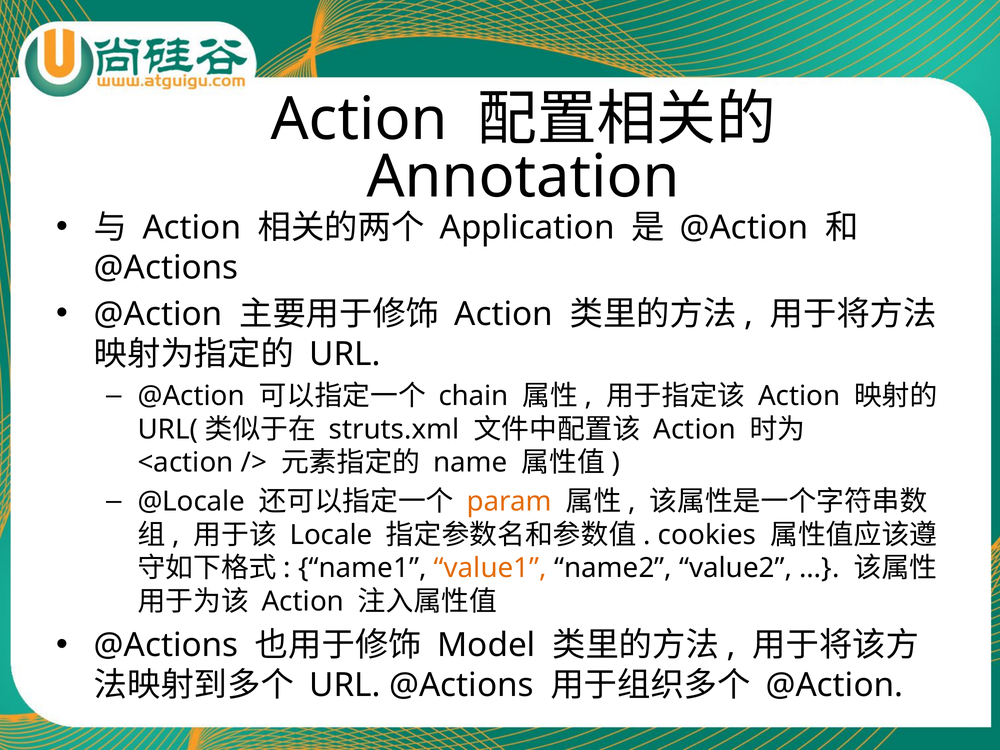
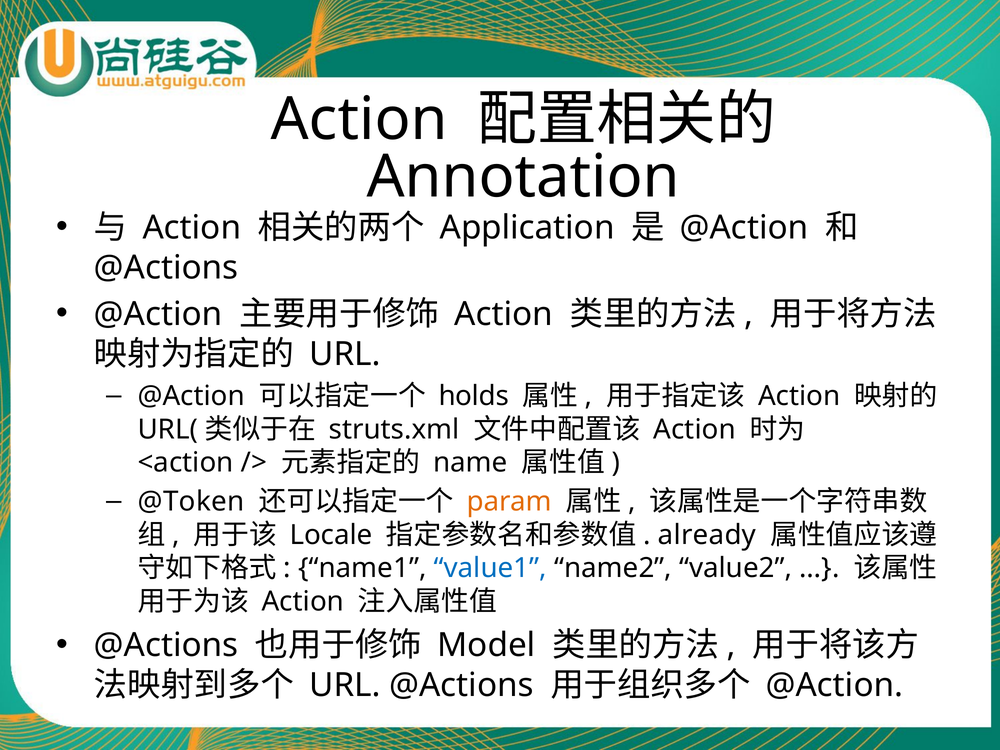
chain: chain -> holds
@Locale: @Locale -> @Token
cookies: cookies -> already
value1 colour: orange -> blue
